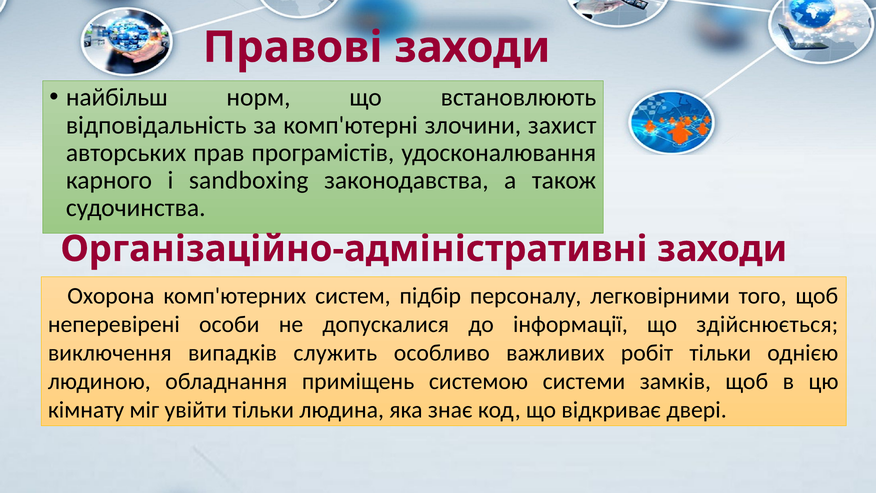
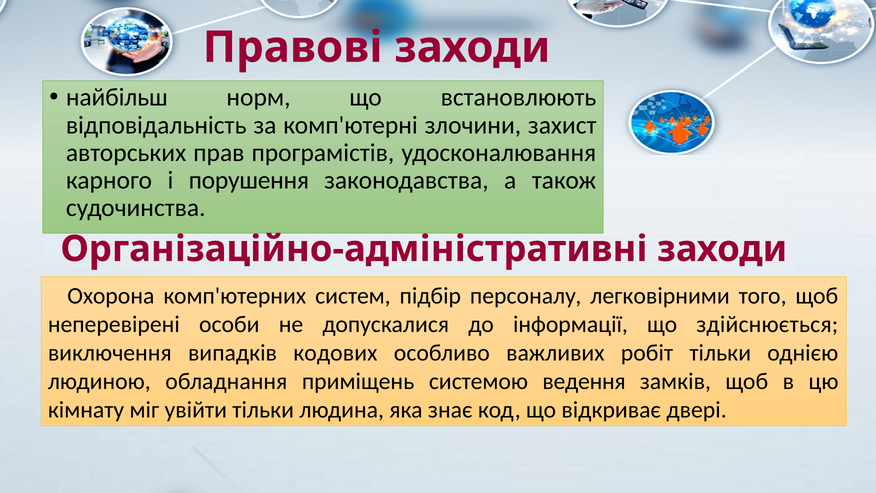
sandboxing: sandboxing -> порушення
служить: служить -> кодових
системи: системи -> ведення
